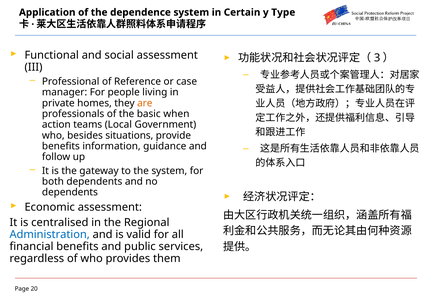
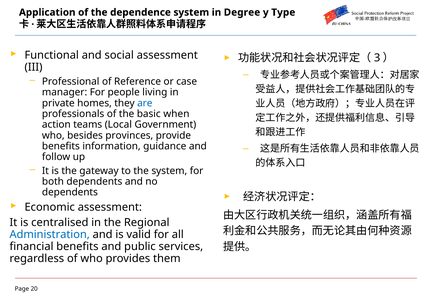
Certain: Certain -> Degree
are colour: orange -> blue
situations: situations -> provinces
